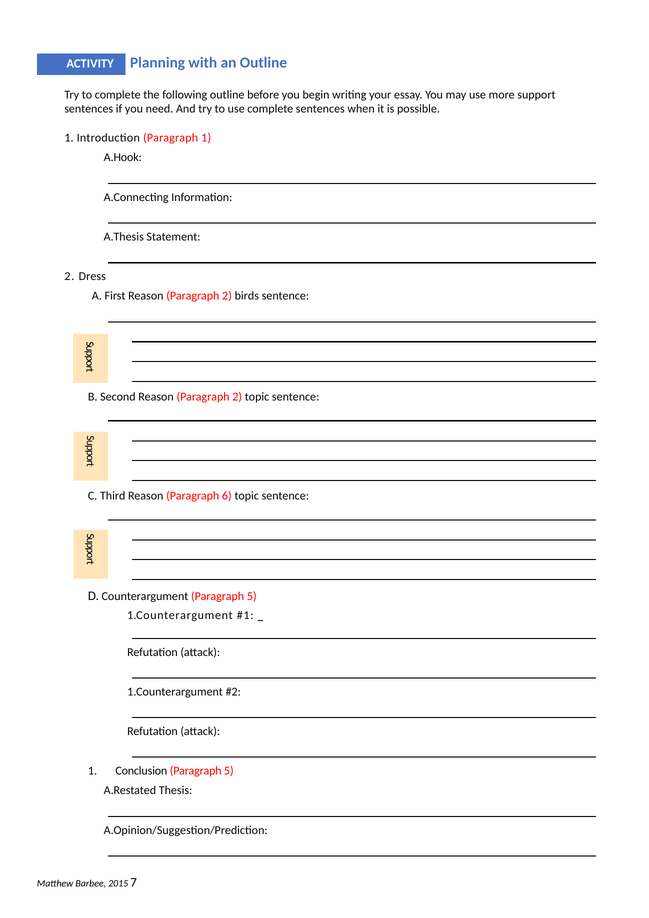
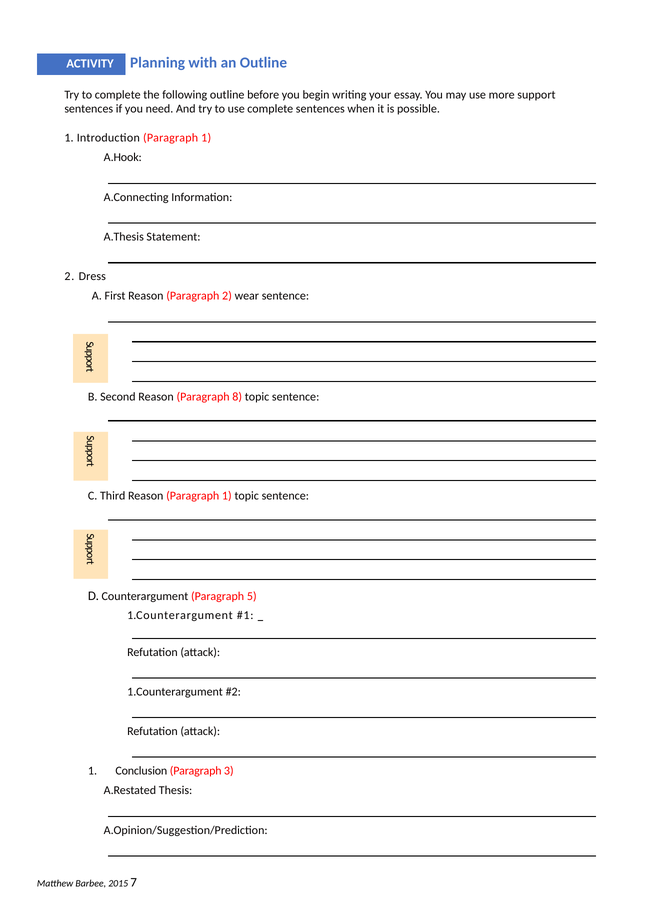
birds: birds -> wear
Second Reason Paragraph 2: 2 -> 8
Reason Paragraph 6: 6 -> 1
Conclusion Paragraph 5: 5 -> 3
